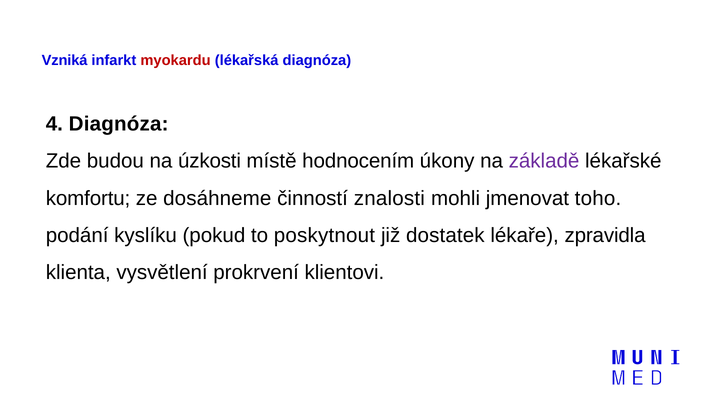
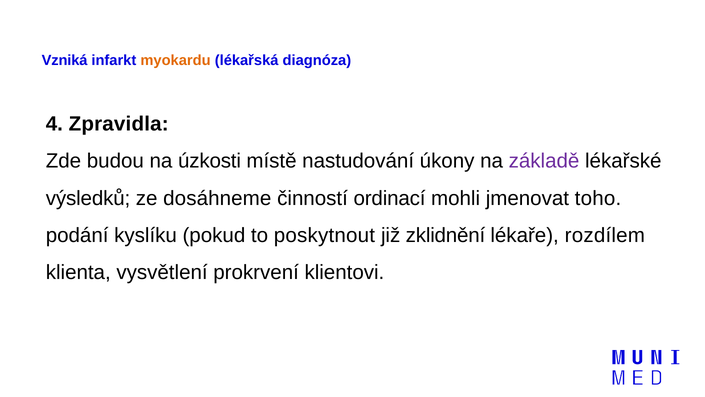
myokardu colour: red -> orange
4 Diagnóza: Diagnóza -> Zpravidla
hodnocením: hodnocením -> nastudování
komfortu: komfortu -> výsledků
znalosti: znalosti -> ordinací
dostatek: dostatek -> zklidnění
zpravidla: zpravidla -> rozdílem
